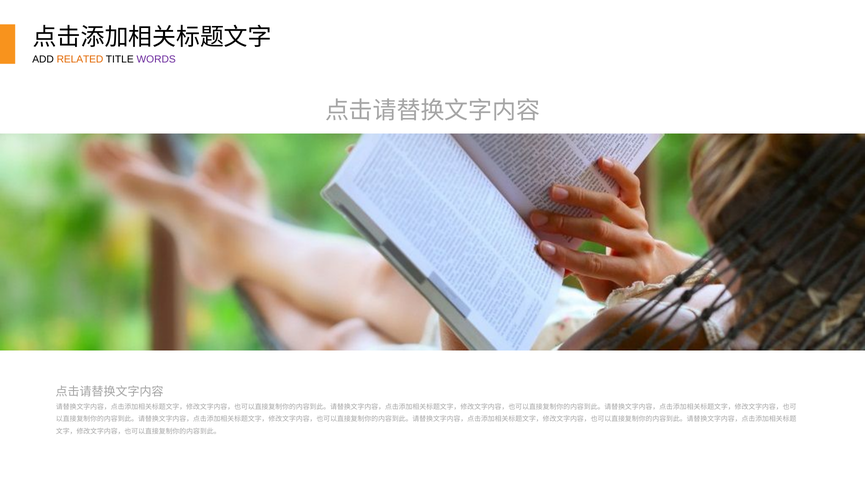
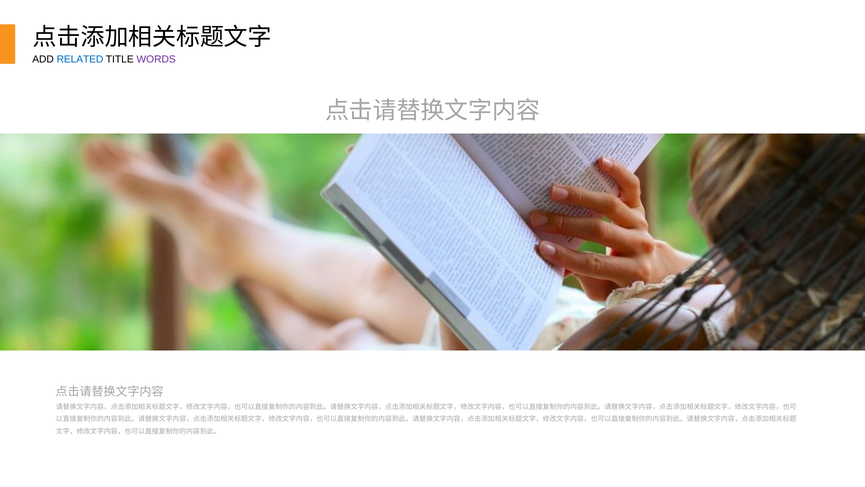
RELATED colour: orange -> blue
